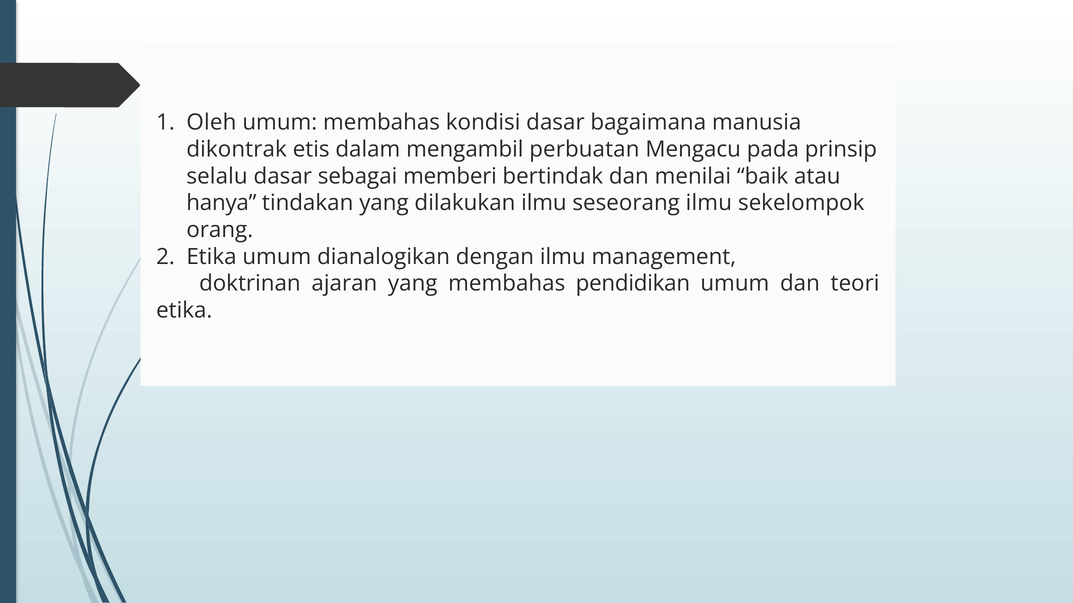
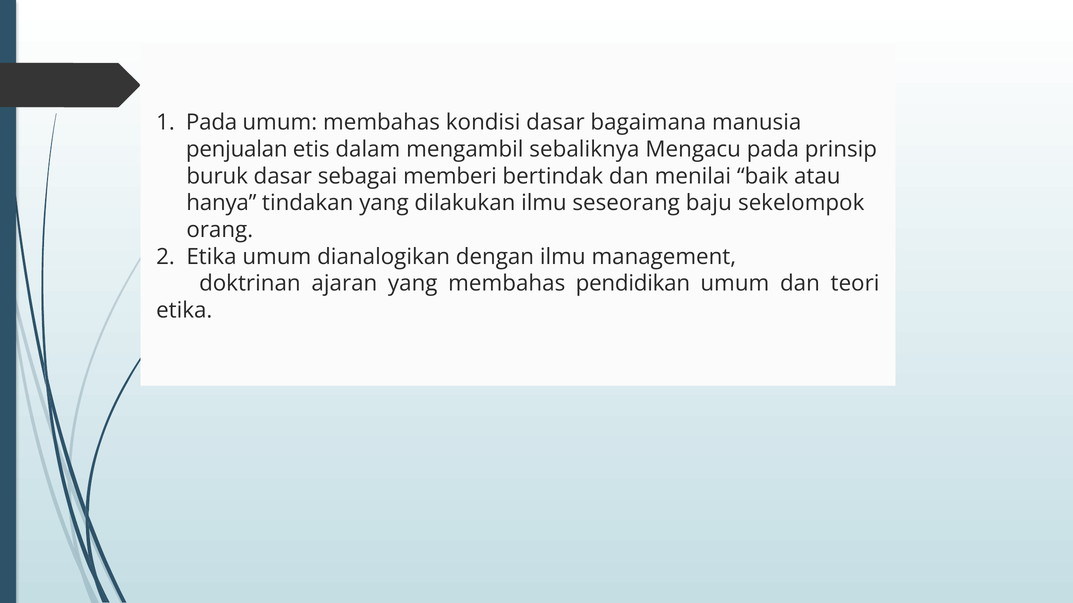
Oleh at (211, 123): Oleh -> Pada
dikontrak: dikontrak -> penjualan
perbuatan: perbuatan -> sebaliknya
selalu: selalu -> buruk
seseorang ilmu: ilmu -> baju
